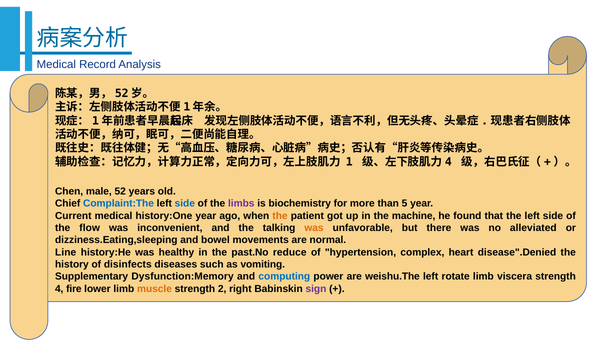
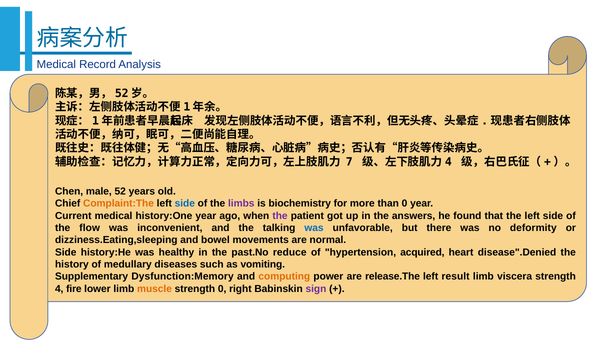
1: 1 -> 7
Complaint:The colour: blue -> orange
than 5: 5 -> 0
the at (280, 216) colour: orange -> purple
machine: machine -> answers
was at (314, 228) colour: orange -> blue
alleviated: alleviated -> deformity
Line at (66, 253): Line -> Side
complex: complex -> acquired
disinfects: disinfects -> medullary
computing colour: blue -> orange
weishu.The: weishu.The -> release.The
rotate: rotate -> result
strength 2: 2 -> 0
